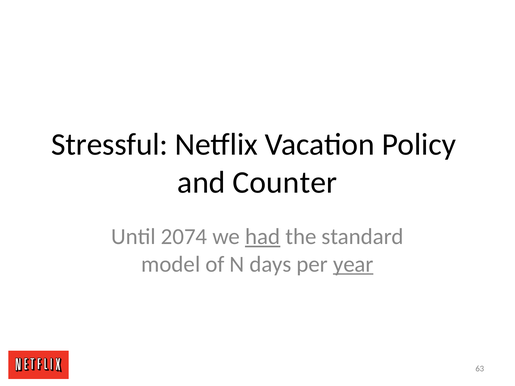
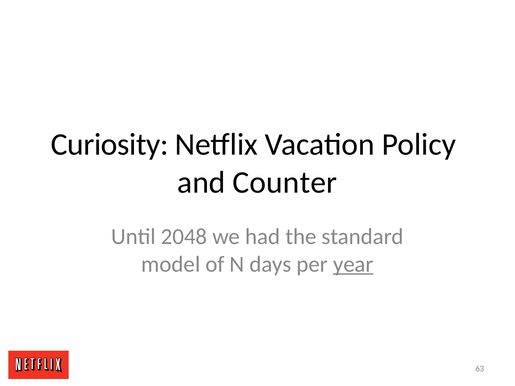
Stressful: Stressful -> Curiosity
2074: 2074 -> 2048
had underline: present -> none
